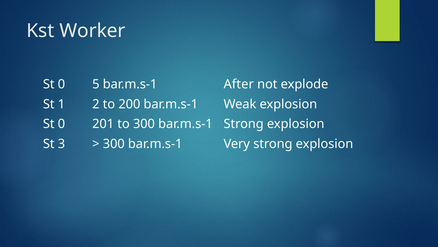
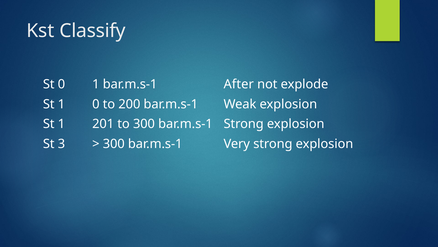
Worker: Worker -> Classify
0 5: 5 -> 1
1 2: 2 -> 0
0 at (61, 124): 0 -> 1
